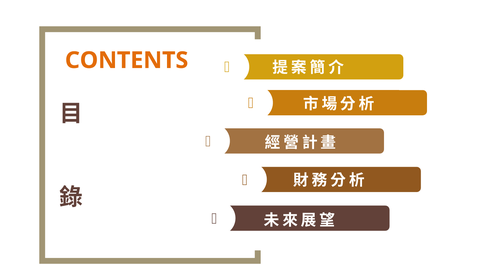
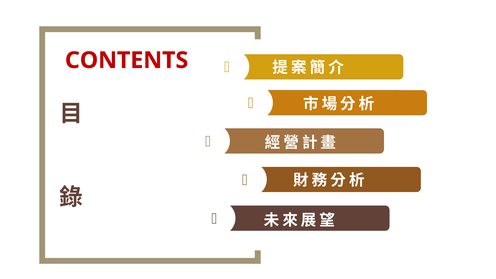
CONTENTS colour: orange -> red
